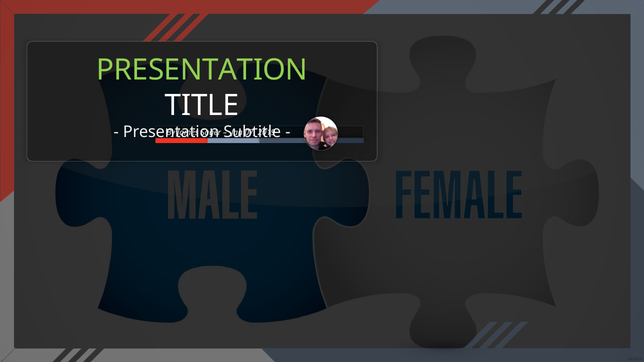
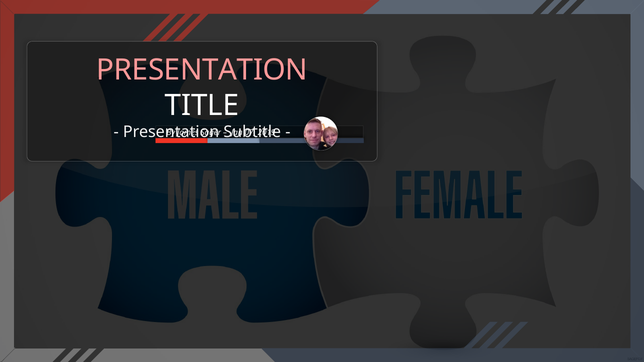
PRESENTATION at (202, 70) colour: light green -> pink
